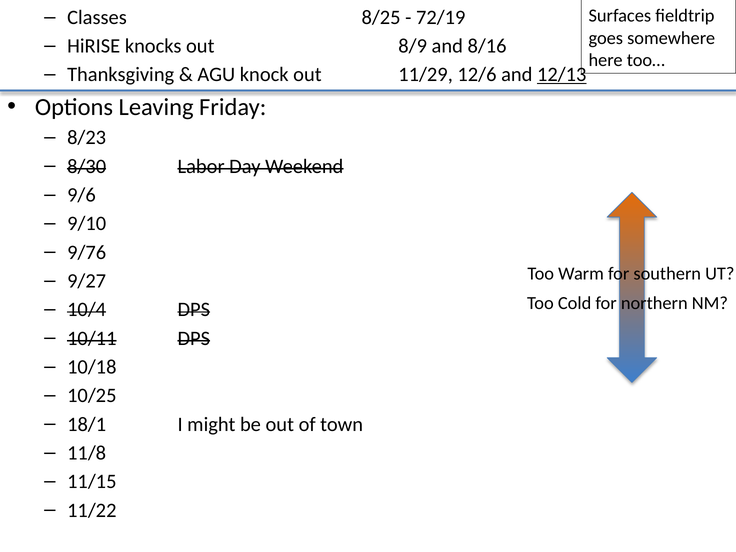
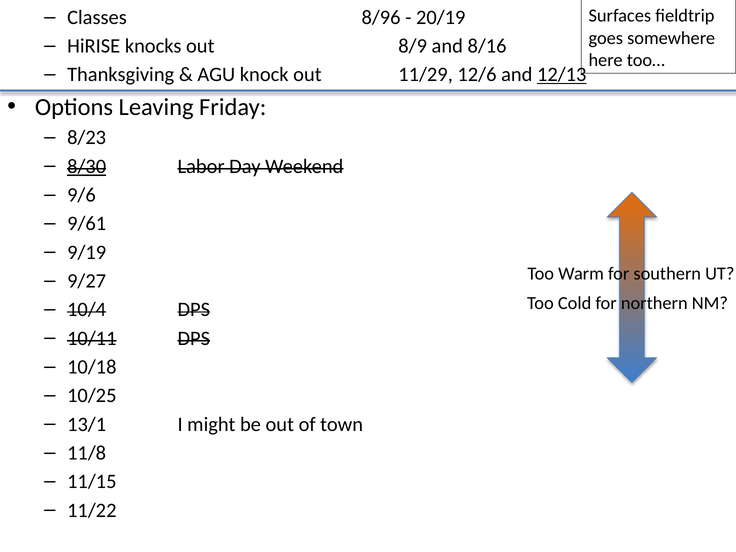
8/25: 8/25 -> 8/96
72/19: 72/19 -> 20/19
8/30 underline: none -> present
9/10: 9/10 -> 9/61
9/76: 9/76 -> 9/19
18/1: 18/1 -> 13/1
